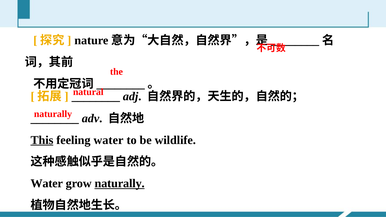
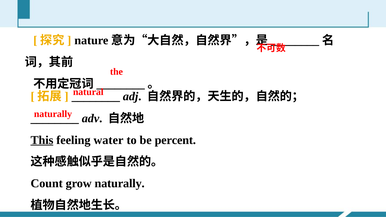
wildlife: wildlife -> percent
Water at (47, 184): Water -> Count
naturally at (120, 184) underline: present -> none
